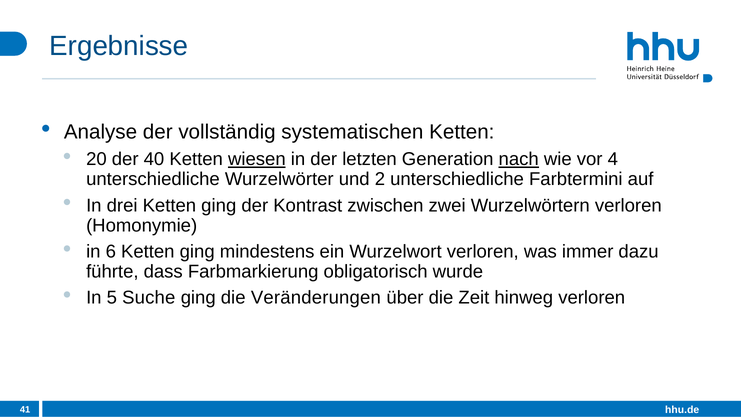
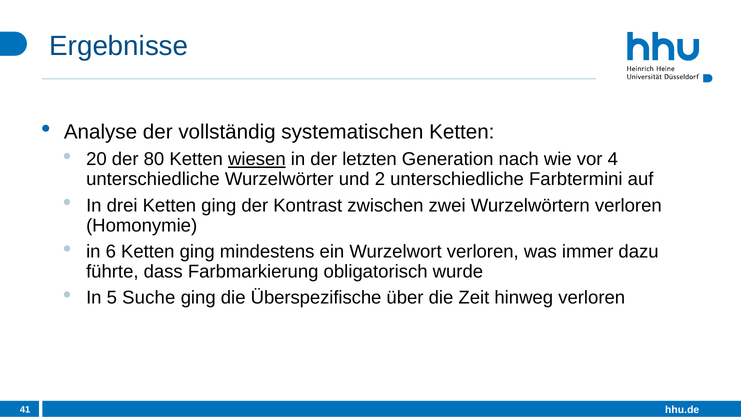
40: 40 -> 80
nach underline: present -> none
Veränderungen: Veränderungen -> Überspezifische
